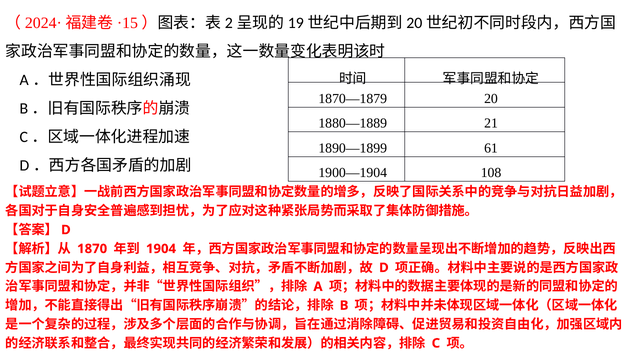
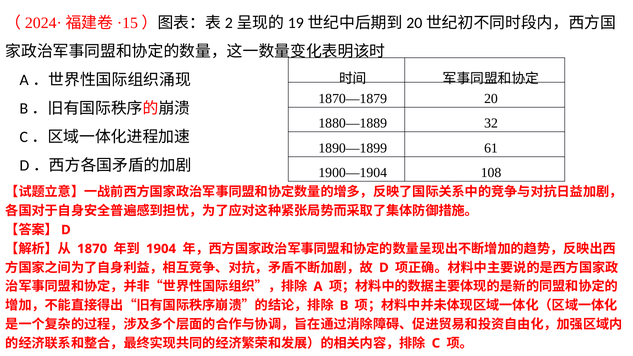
21: 21 -> 32
